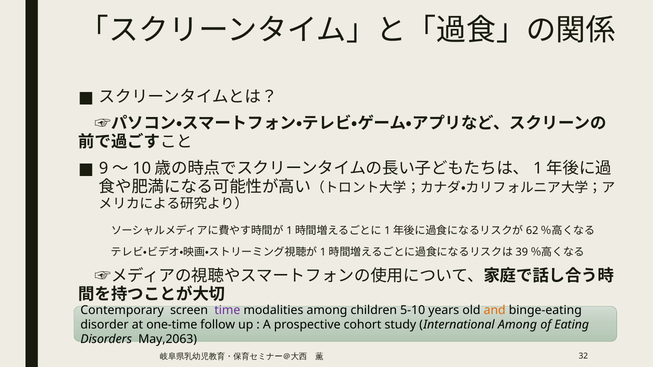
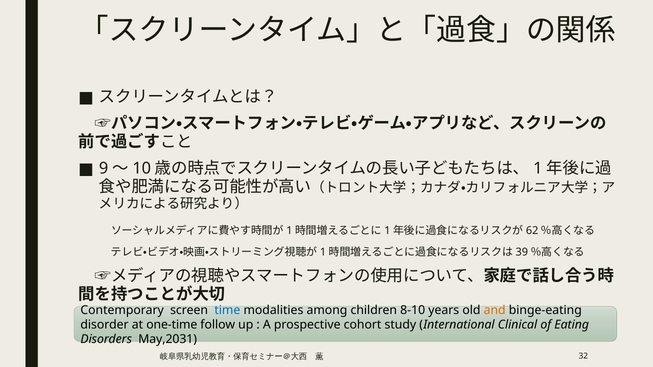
time colour: purple -> blue
5-10: 5-10 -> 8-10
International Among: Among -> Clinical
May,2063: May,2063 -> May,2031
